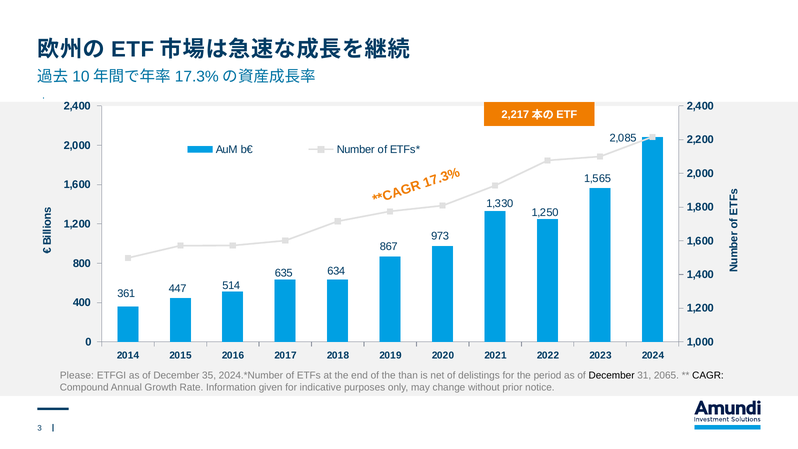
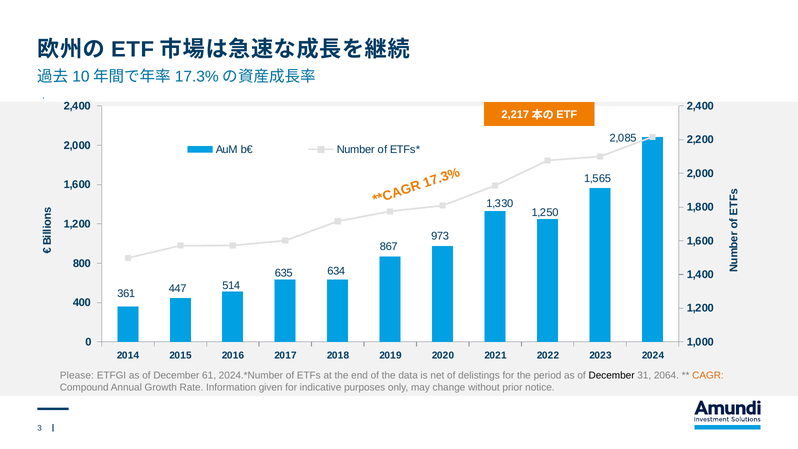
35: 35 -> 61
than: than -> data
2065: 2065 -> 2064
CAGR colour: black -> orange
